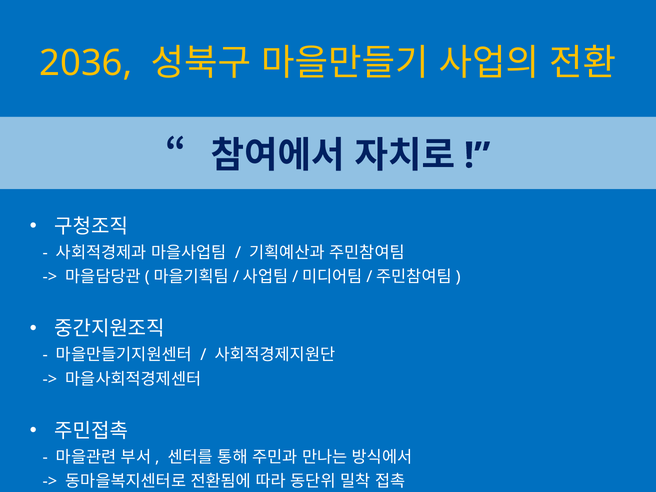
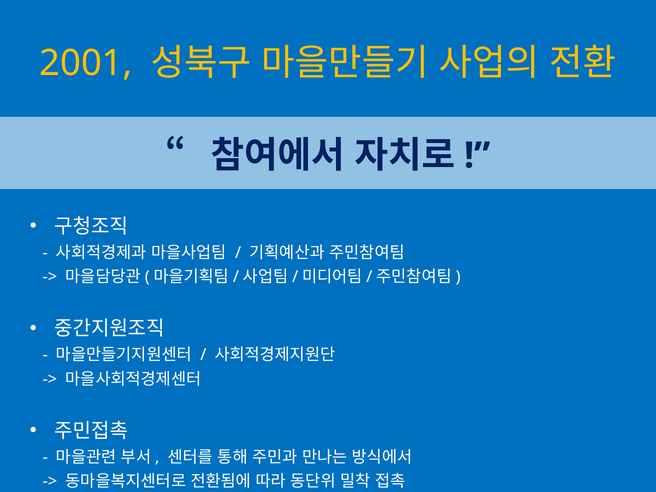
2036: 2036 -> 2001
